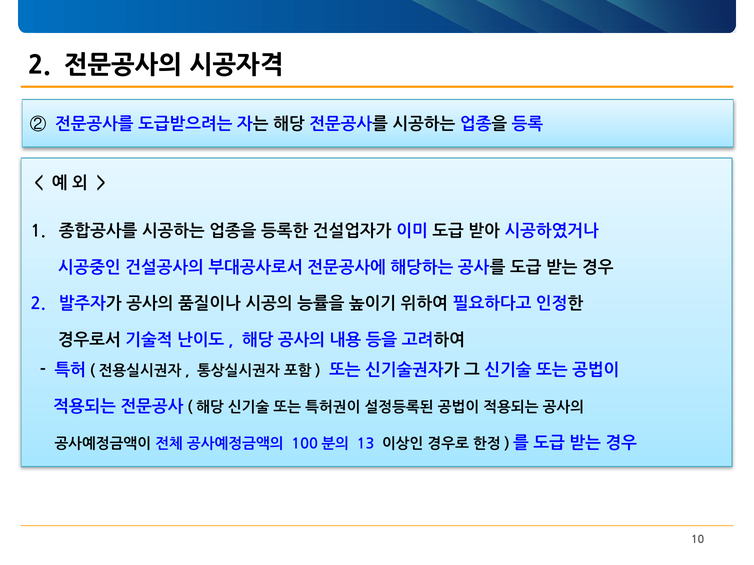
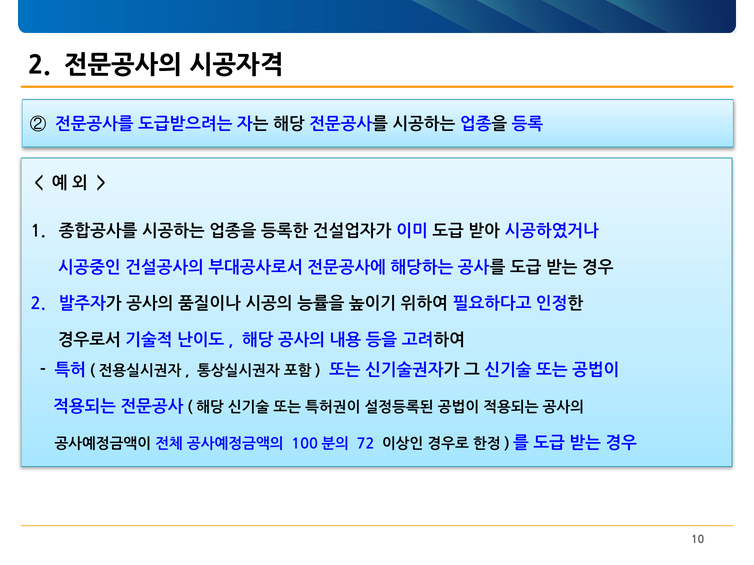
13: 13 -> 72
